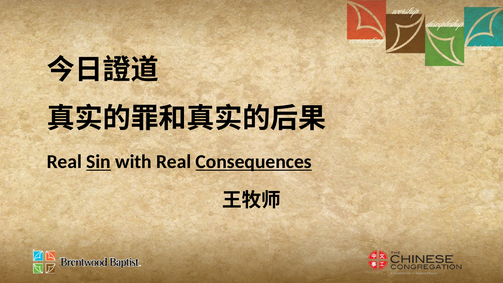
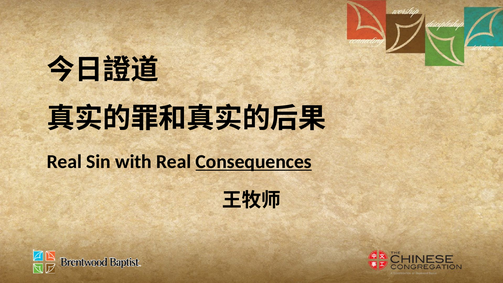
Sin underline: present -> none
